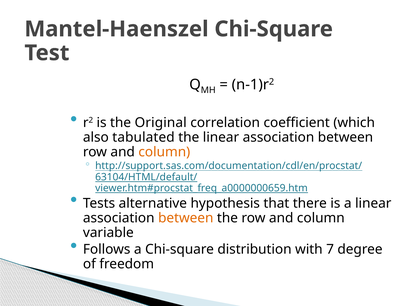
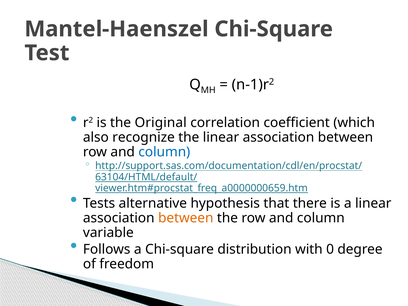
tabulated: tabulated -> recognize
column at (164, 152) colour: orange -> blue
7: 7 -> 0
